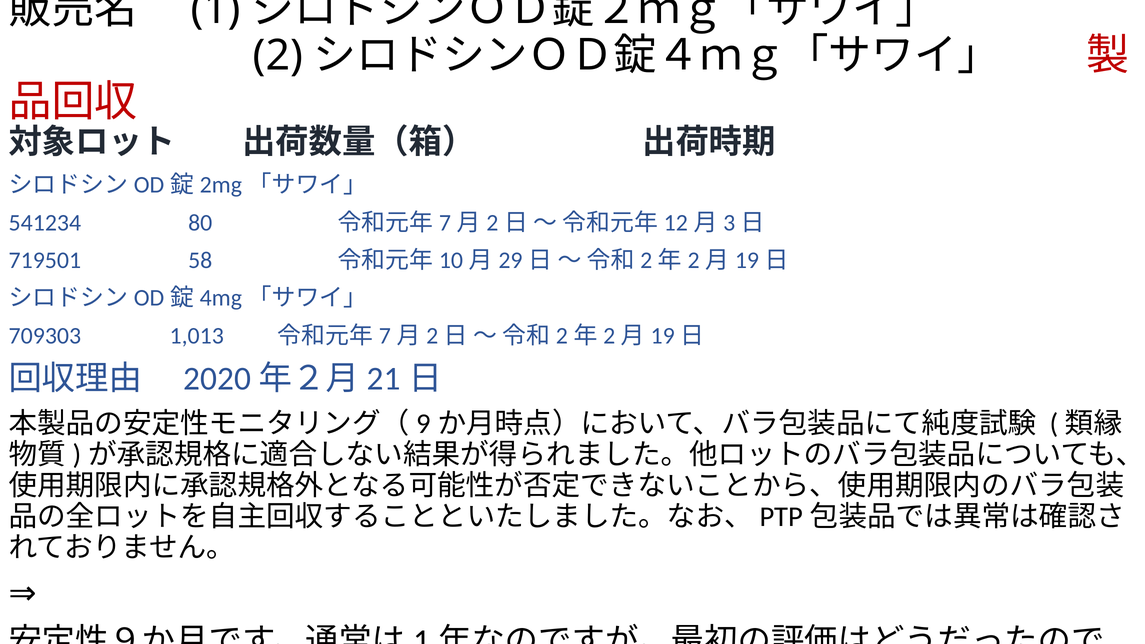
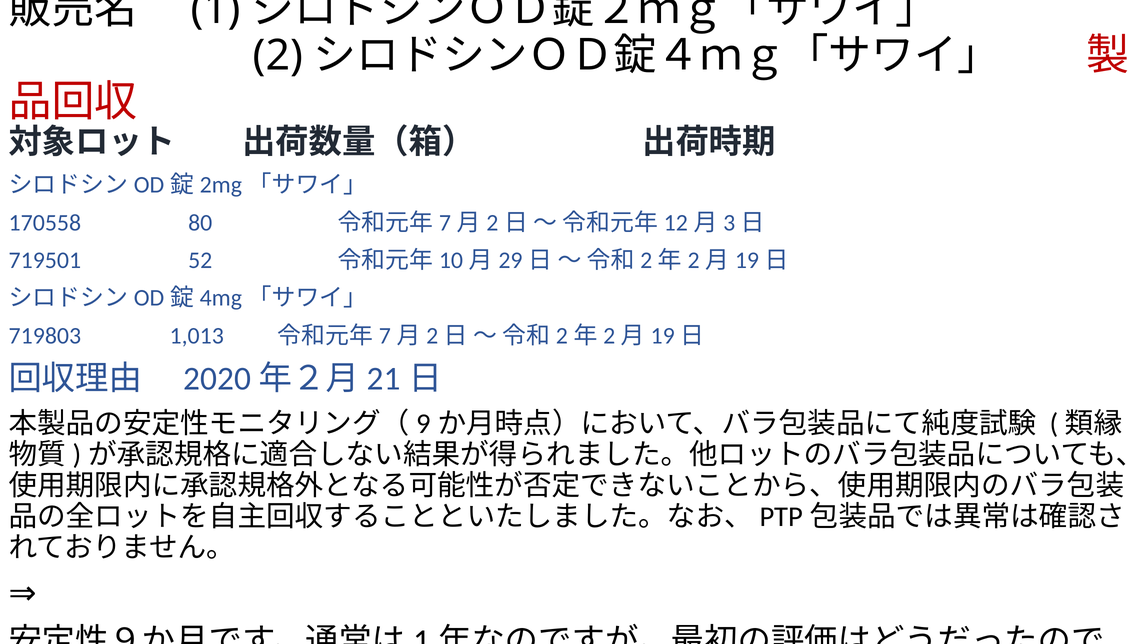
541234: 541234 -> 170558
58: 58 -> 52
709303: 709303 -> 719803
